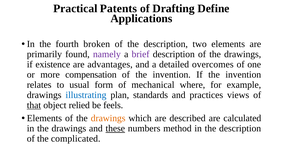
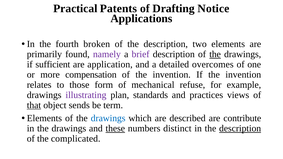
Define: Define -> Notice
the at (215, 54) underline: none -> present
existence: existence -> sufficient
advantages: advantages -> application
usual: usual -> those
where: where -> refuse
illustrating colour: blue -> purple
relied: relied -> sends
feels: feels -> term
drawings at (108, 118) colour: orange -> blue
calculated: calculated -> contribute
method: method -> distinct
description at (240, 129) underline: none -> present
